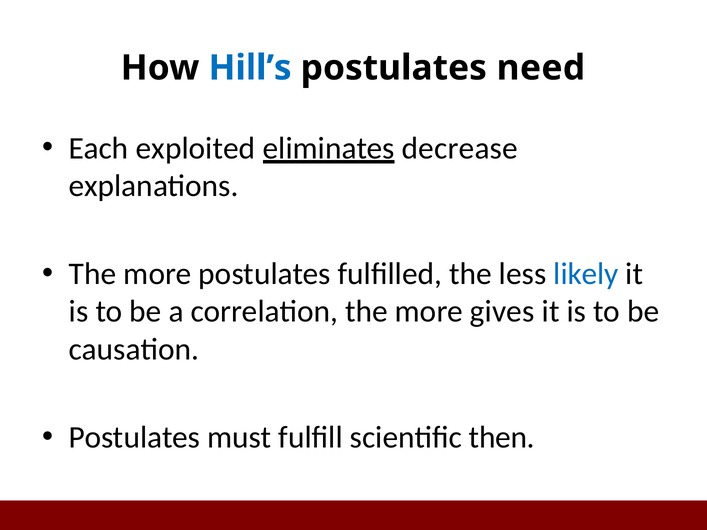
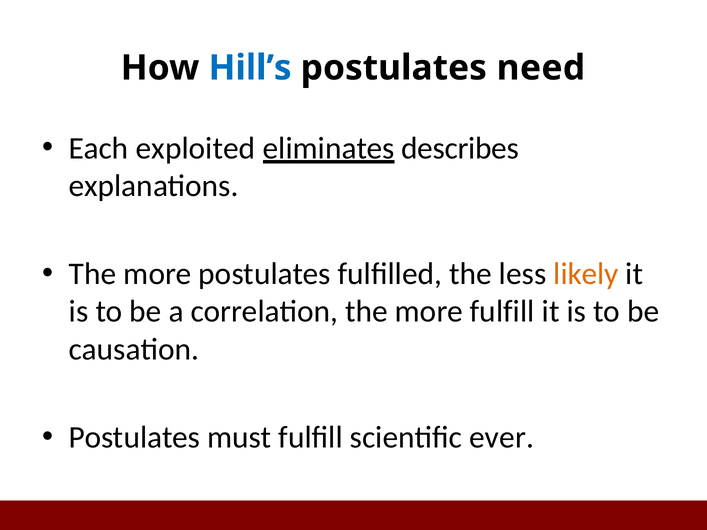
decrease: decrease -> describes
likely colour: blue -> orange
more gives: gives -> fulfill
then: then -> ever
